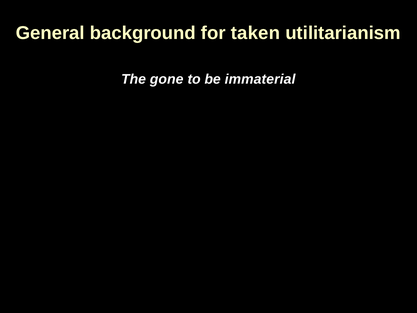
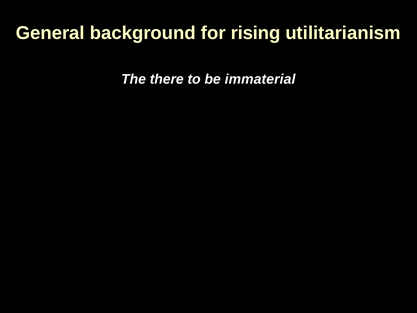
taken: taken -> rising
gone: gone -> there
